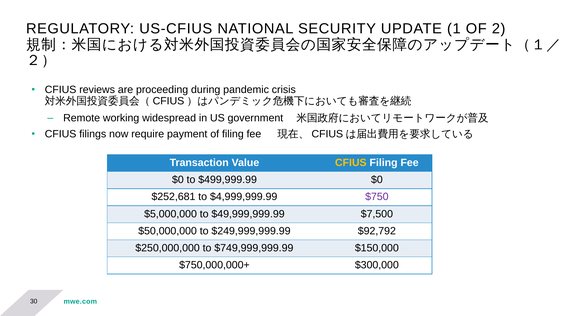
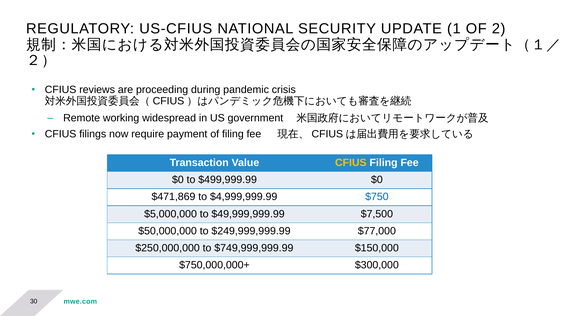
$252,681: $252,681 -> $471,869
$750 colour: purple -> blue
$92,792: $92,792 -> $77,000
